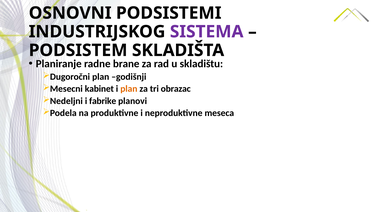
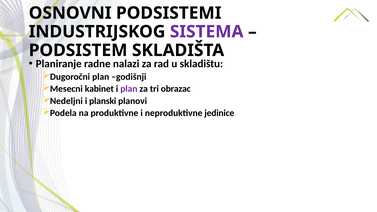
brane: brane -> nalazi
plan at (129, 89) colour: orange -> purple
fabrike: fabrike -> planski
meseca: meseca -> jedinice
